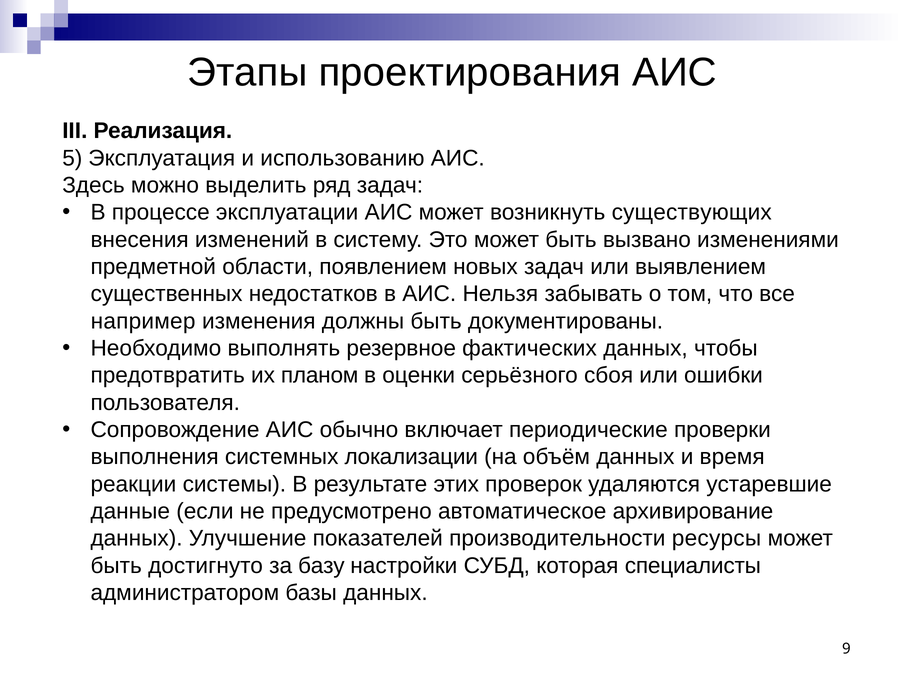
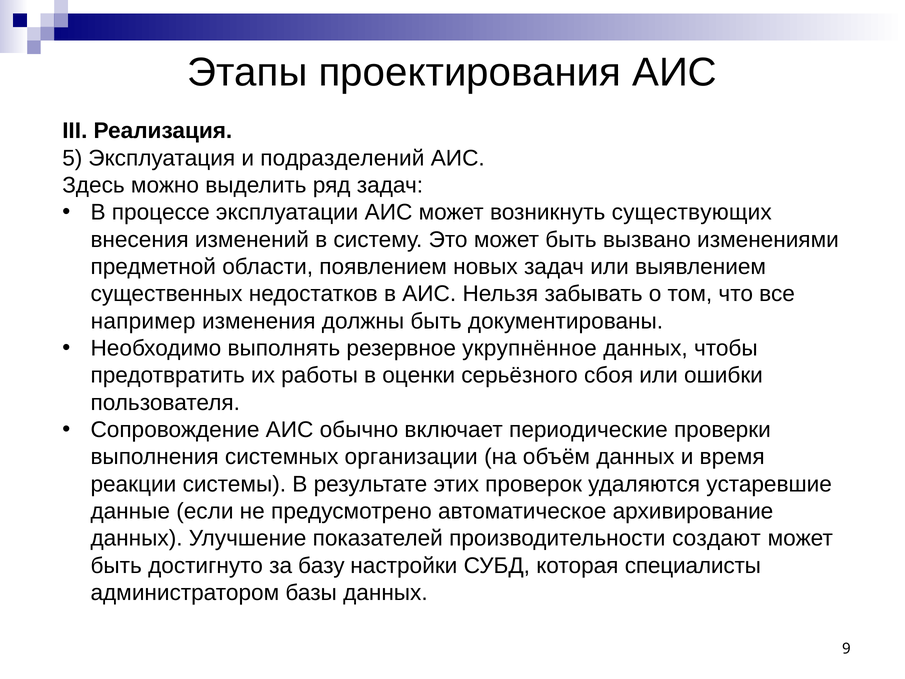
использованию: использованию -> подразделений
фактических: фактических -> укрупнённое
планом: планом -> работы
локализации: локализации -> организации
ресурсы: ресурсы -> создают
